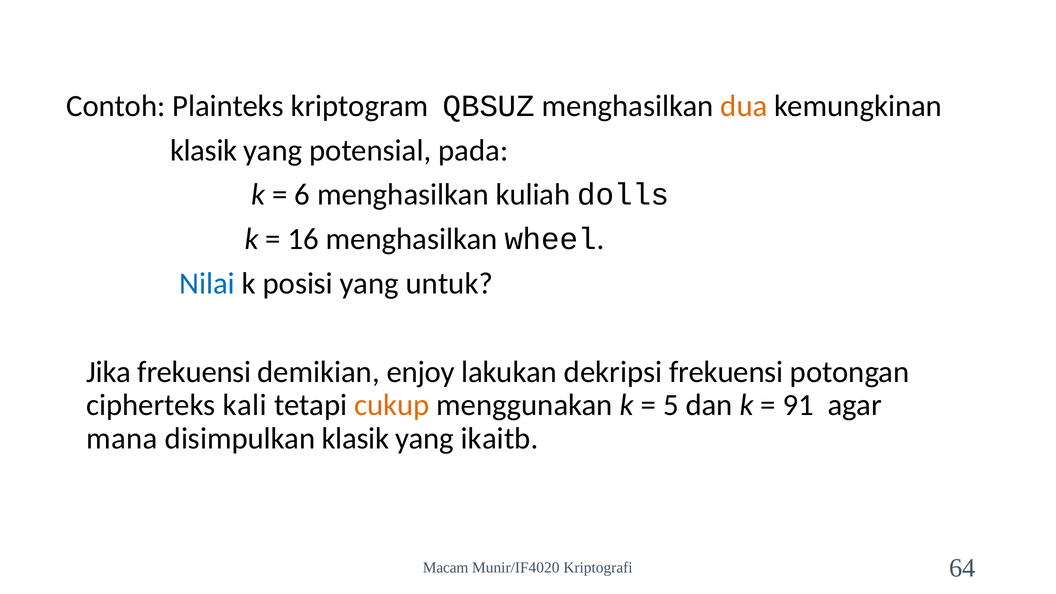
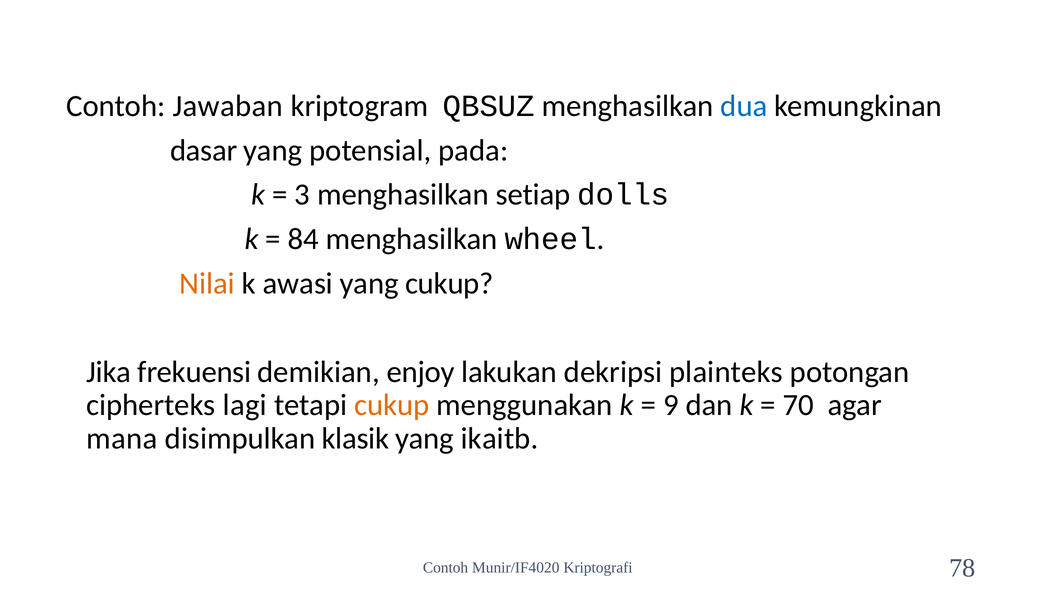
Plainteks: Plainteks -> Jawaban
dua colour: orange -> blue
klasik at (204, 151): klasik -> dasar
6: 6 -> 3
kuliah: kuliah -> setiap
16: 16 -> 84
Nilai colour: blue -> orange
posisi: posisi -> awasi
yang untuk: untuk -> cukup
dekripsi frekuensi: frekuensi -> plainteks
kali: kali -> lagi
5: 5 -> 9
91: 91 -> 70
Macam at (446, 567): Macam -> Contoh
64: 64 -> 78
